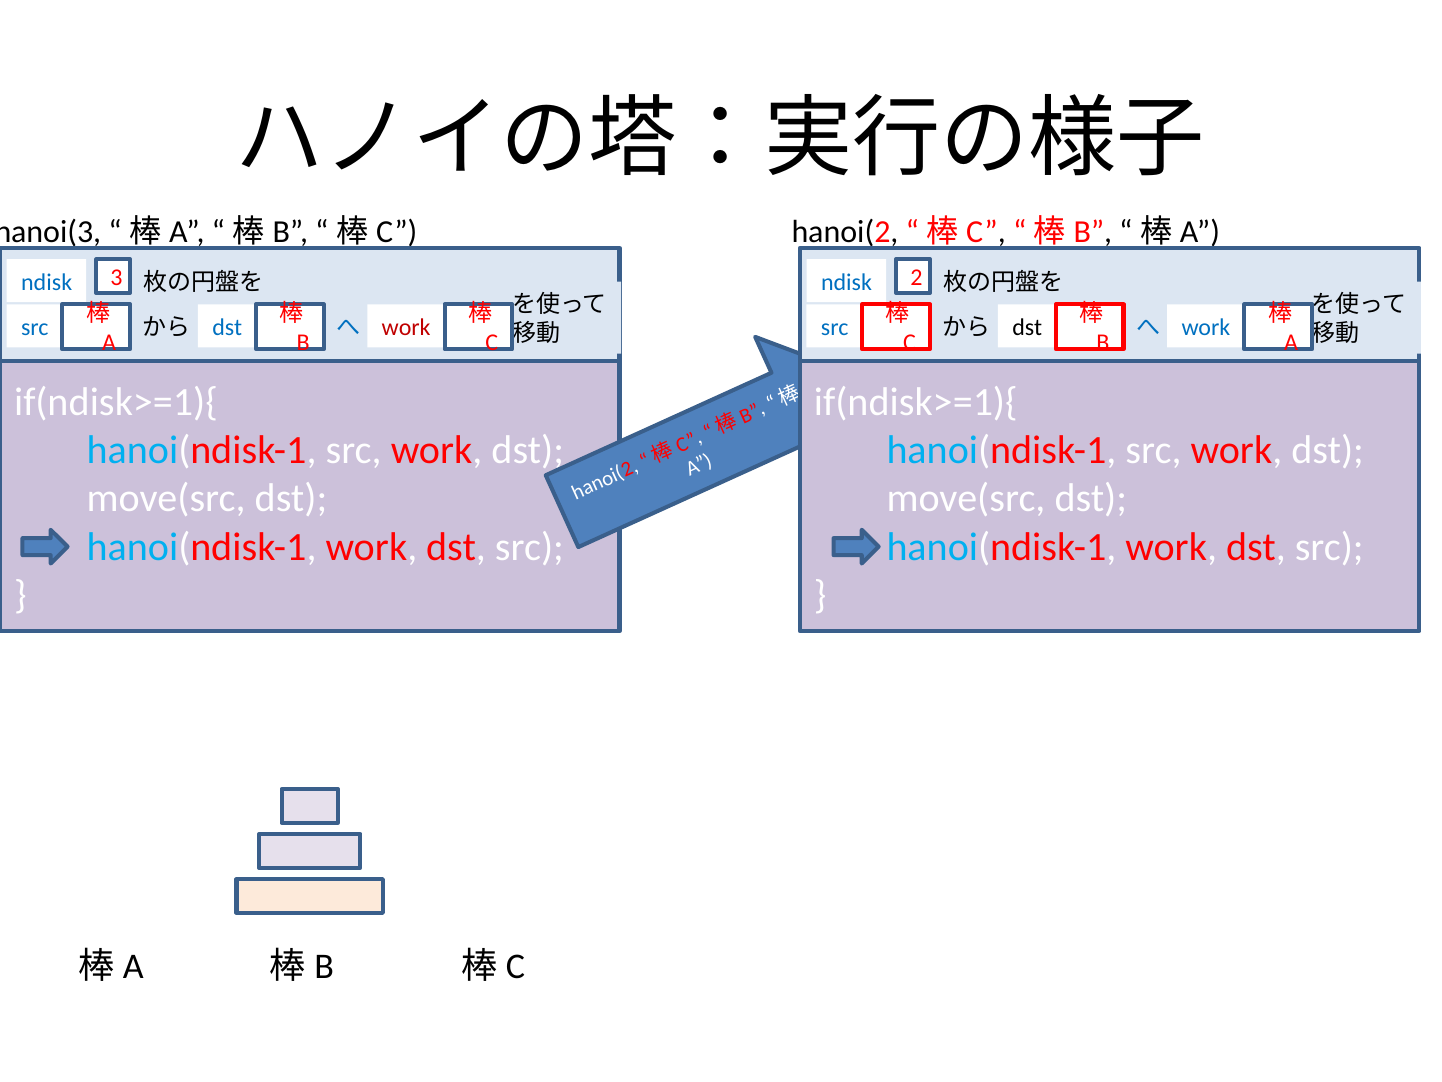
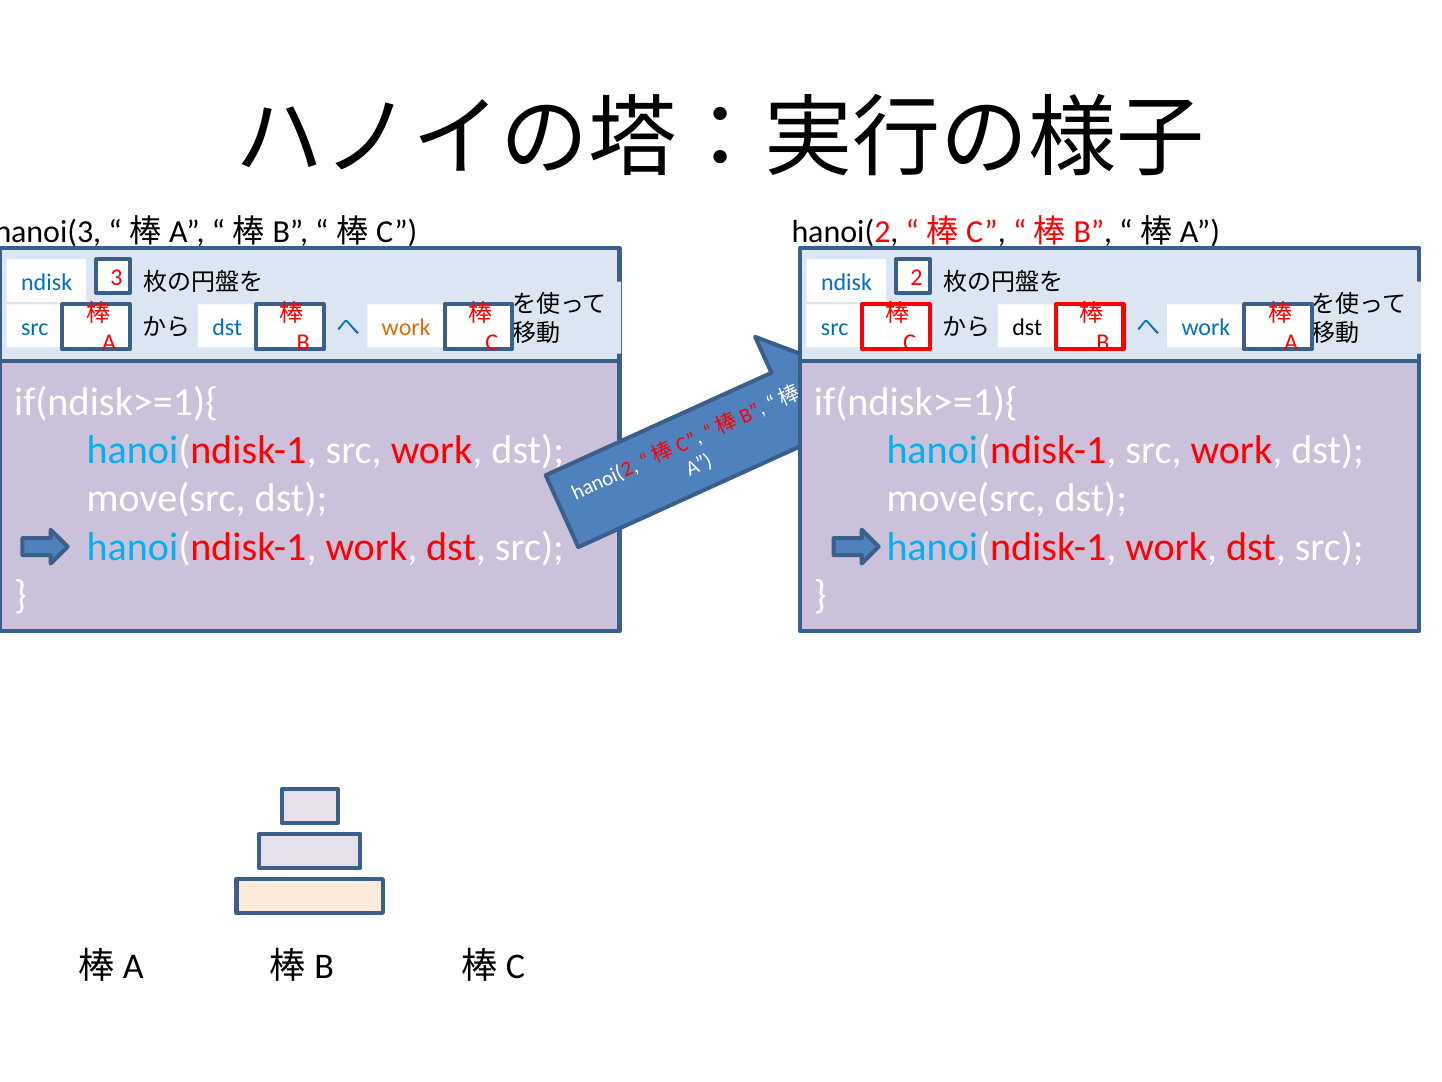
work at (406, 327) colour: red -> orange
